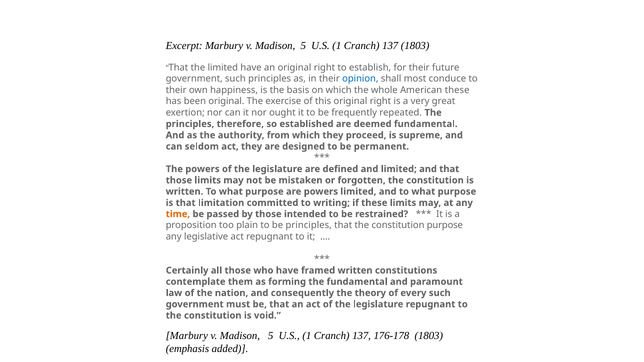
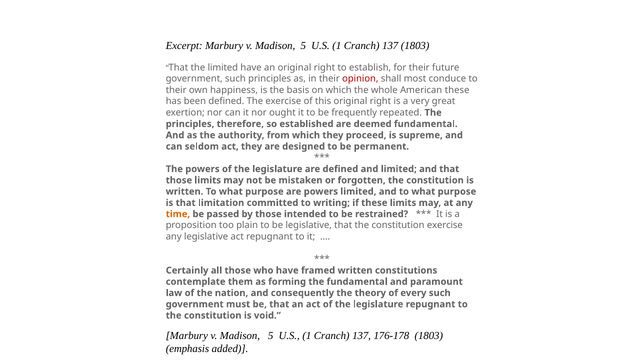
opinion colour: blue -> red
been original: original -> defined
be principles: principles -> legislative
constitution purpose: purpose -> exercise
